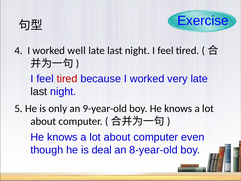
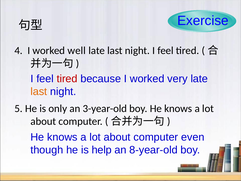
last at (39, 91) colour: black -> orange
9-year-old: 9-year-old -> 3-year-old
deal: deal -> help
